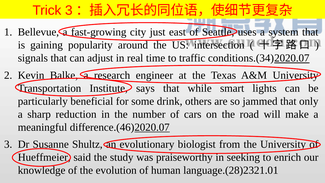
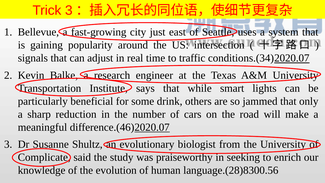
Hueffmeier: Hueffmeier -> Complicate
language.(28)2321.01: language.(28)2321.01 -> language.(28)8300.56
